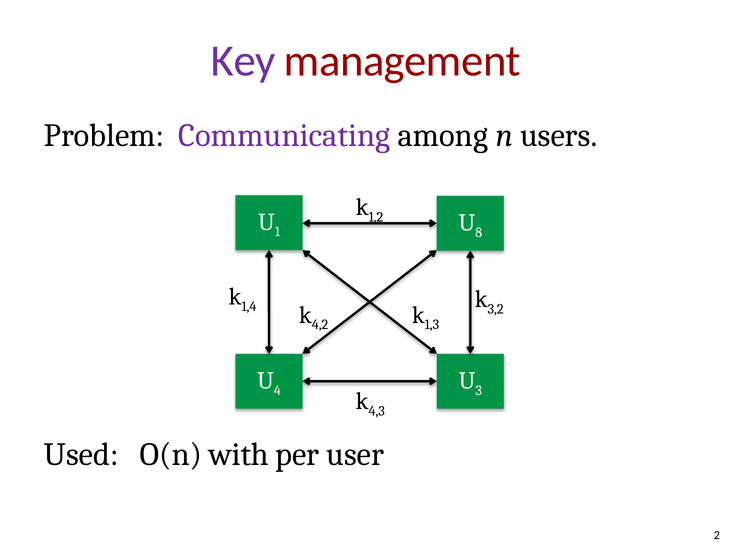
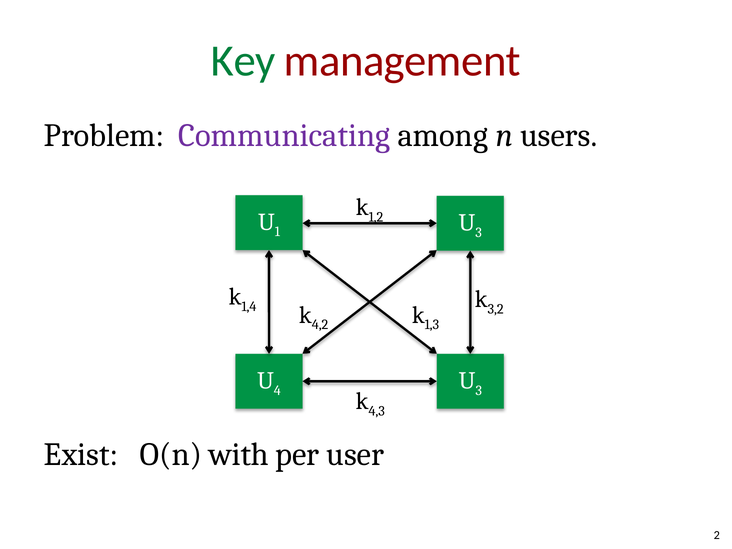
Key colour: purple -> green
8 at (479, 232): 8 -> 3
Used: Used -> Exist
